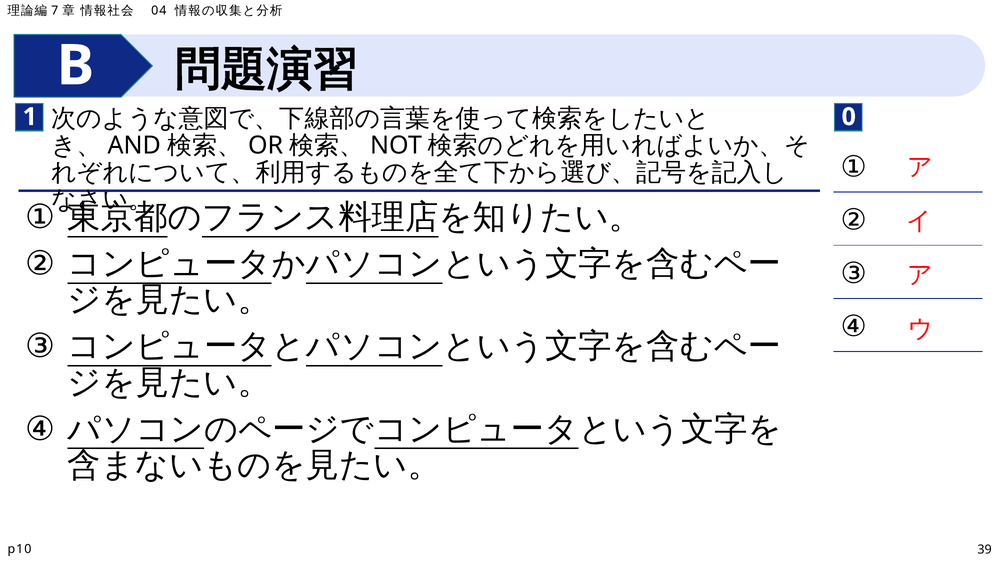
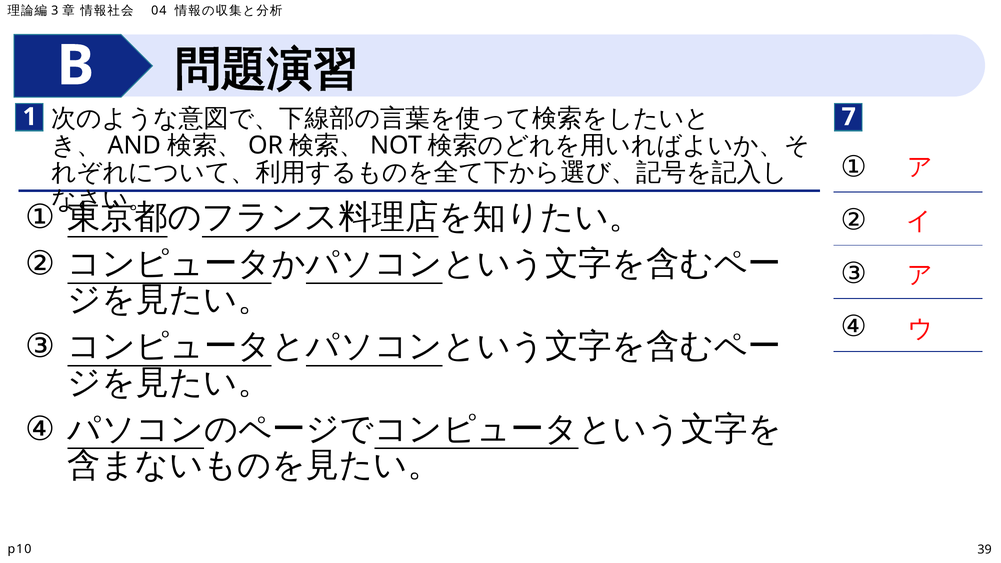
7: 7 -> 3
0: 0 -> 7
